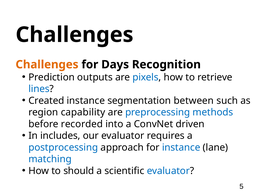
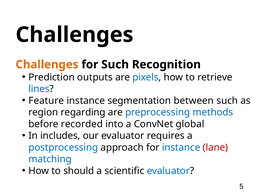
for Days: Days -> Such
Created: Created -> Feature
capability: capability -> regarding
driven: driven -> global
lane colour: black -> red
